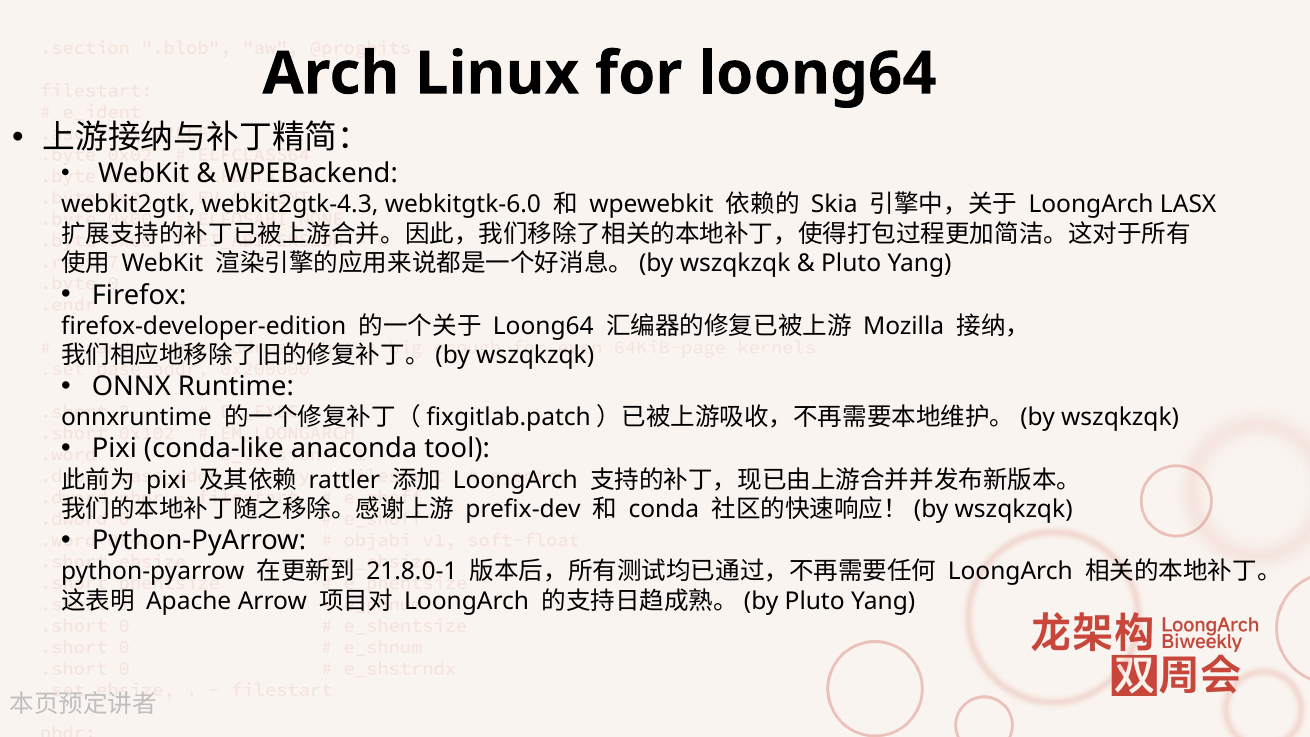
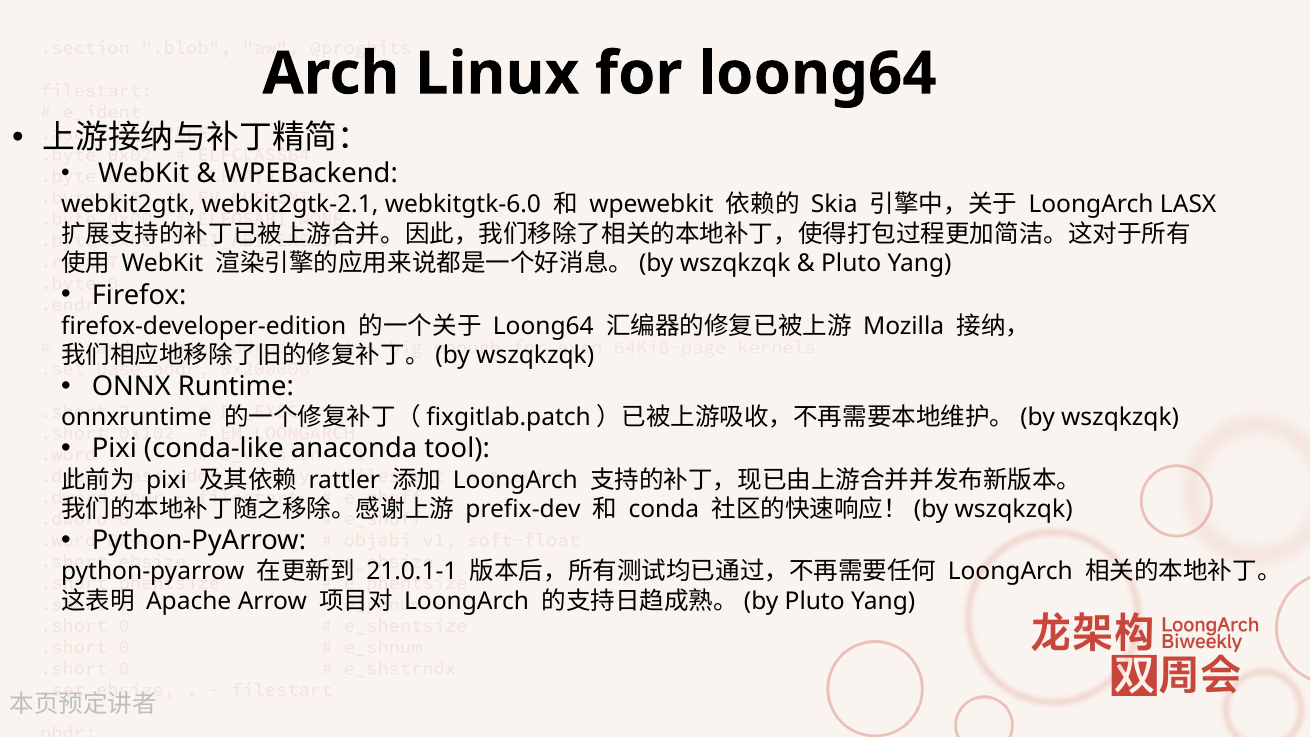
webkit2gtk-4.3: webkit2gtk-4.3 -> webkit2gtk-2.1
21.8.0-1: 21.8.0-1 -> 21.0.1-1
